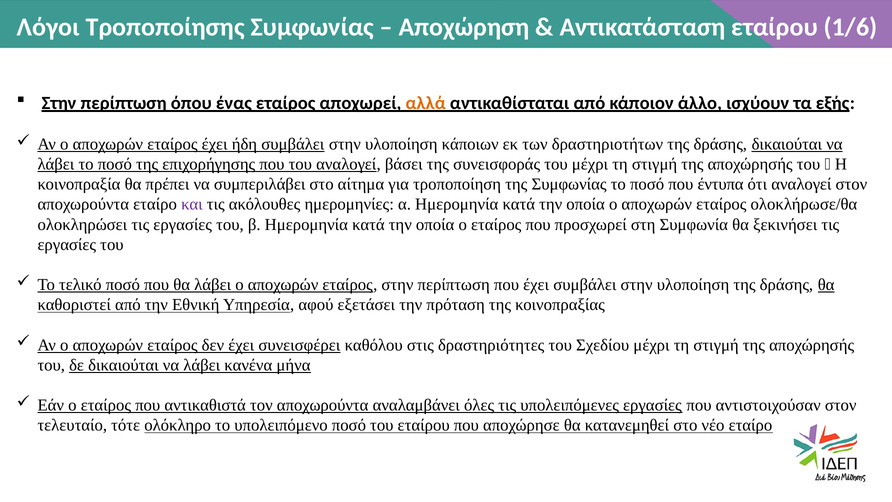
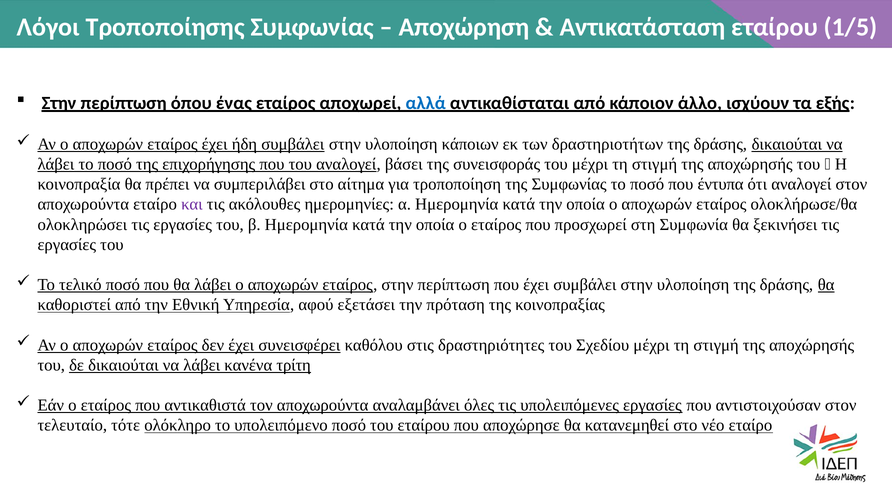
1/6: 1/6 -> 1/5
αλλά colour: orange -> blue
μήνα: μήνα -> τρίτη
